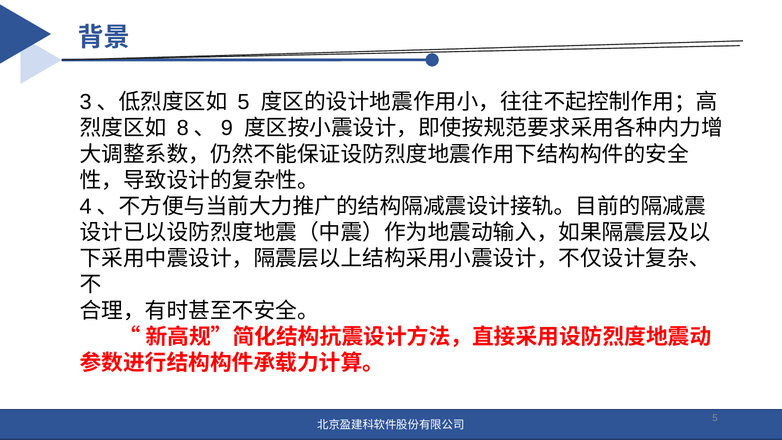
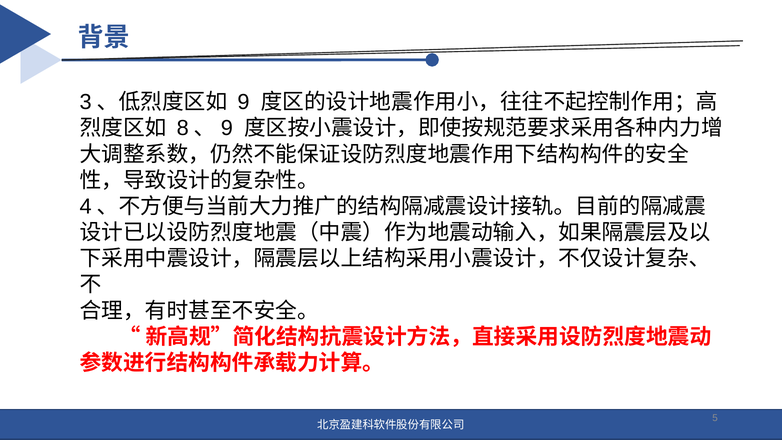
5 at (243, 102): 5 -> 9
